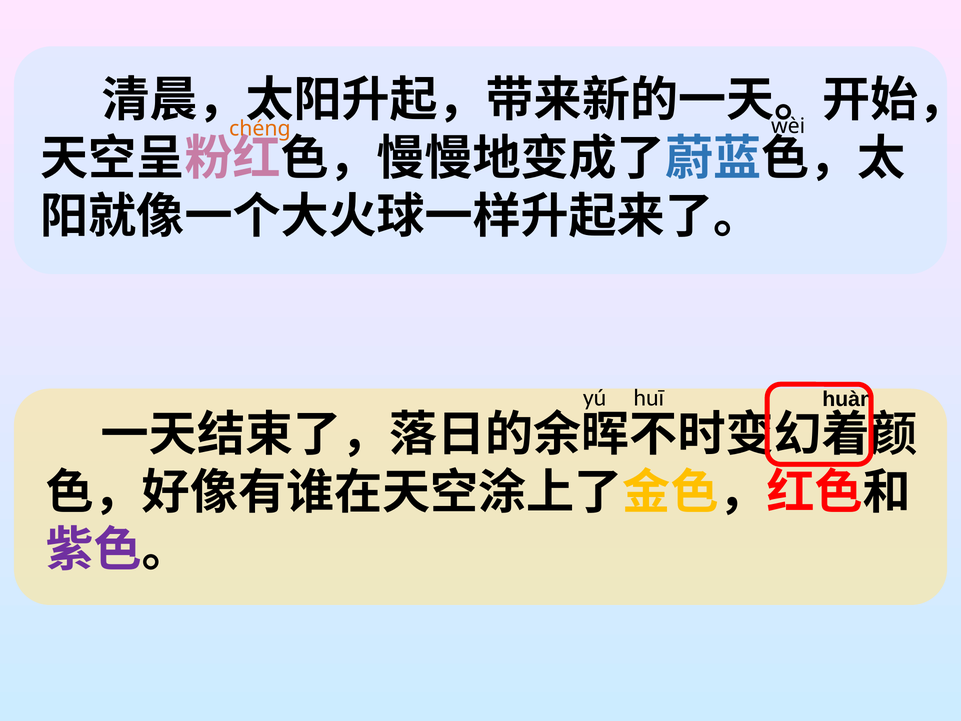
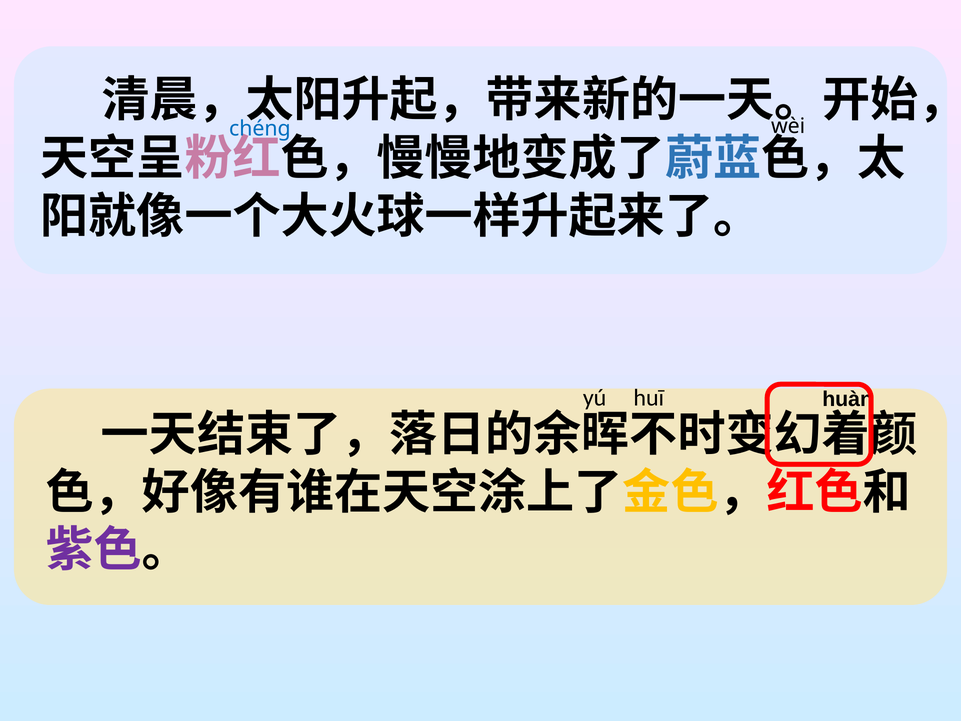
chéng colour: orange -> blue
